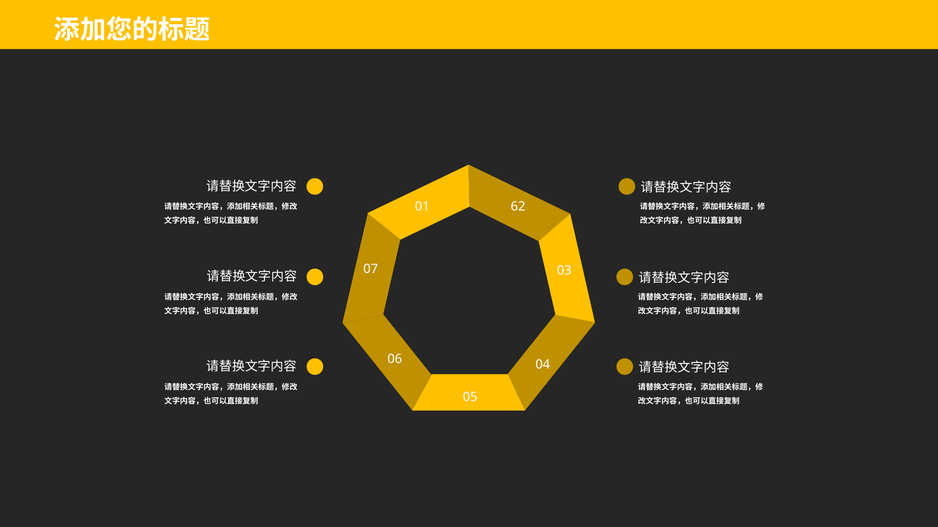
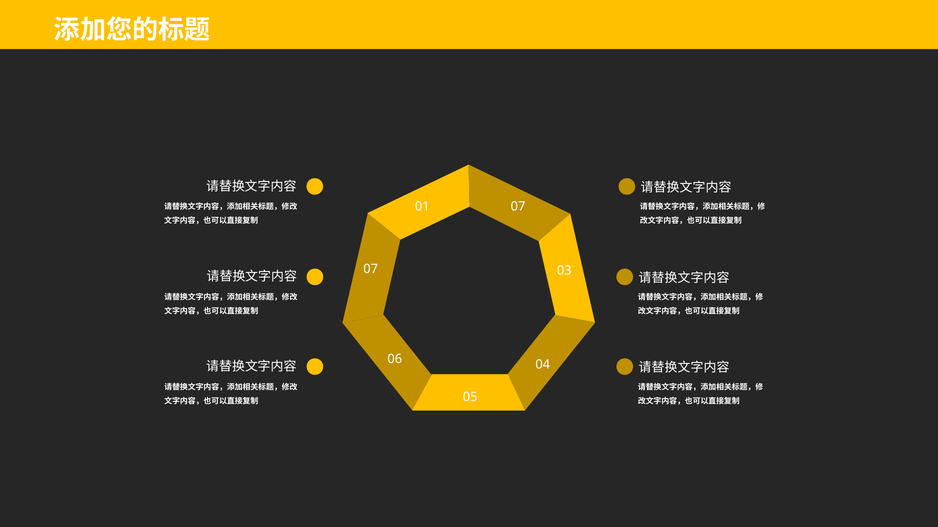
01 62: 62 -> 07
